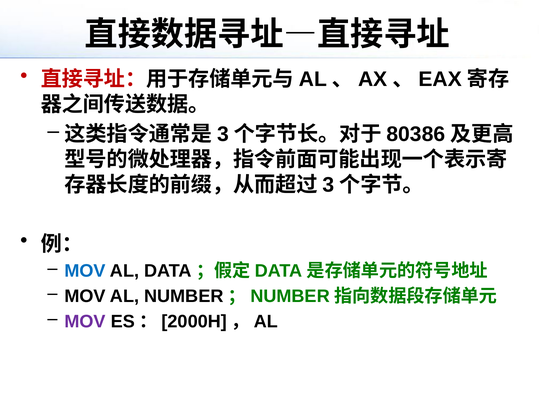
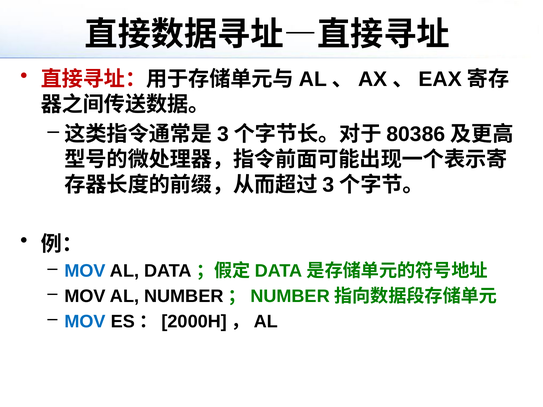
MOV at (85, 322) colour: purple -> blue
